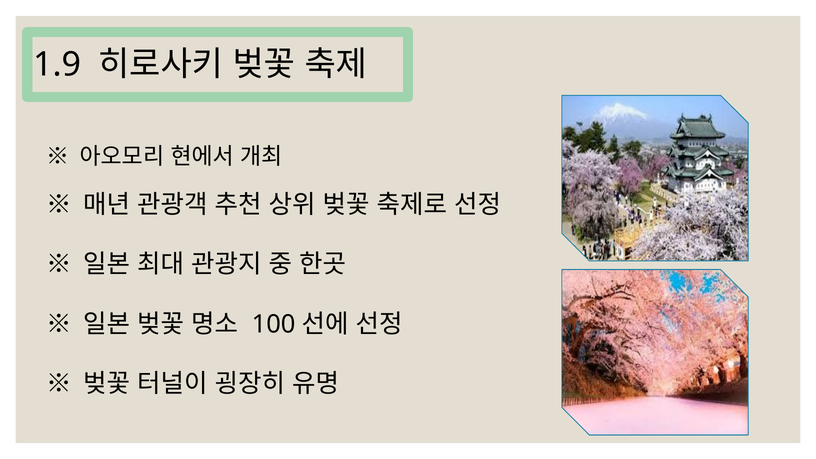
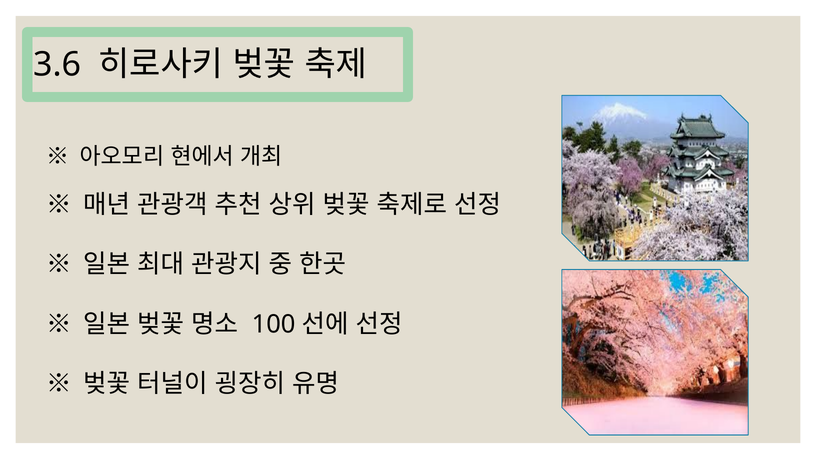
1.9: 1.9 -> 3.6
